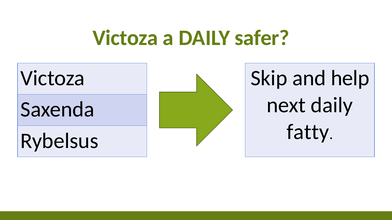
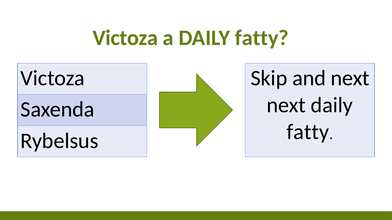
a DAILY safer: safer -> fatty
and help: help -> next
